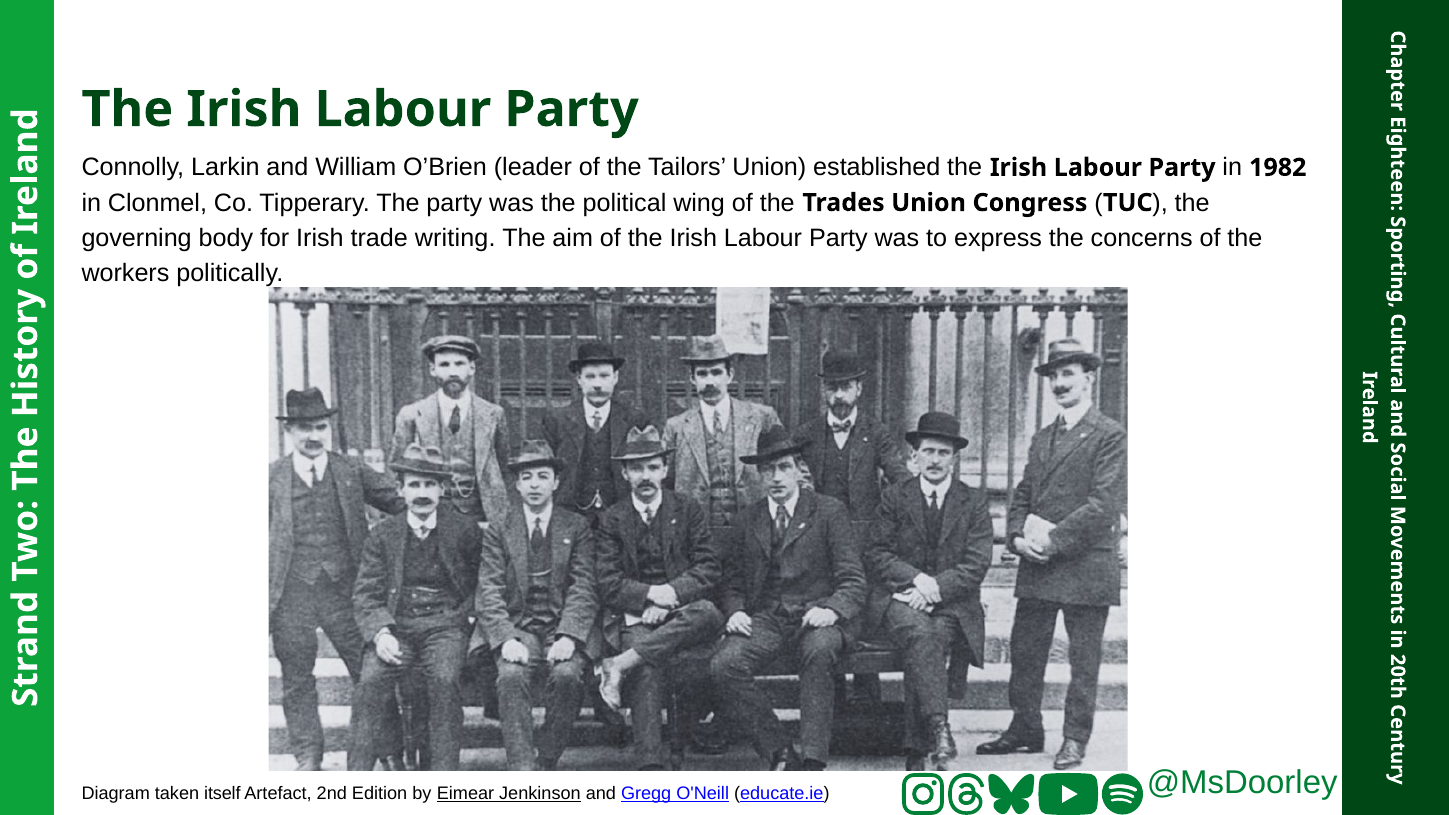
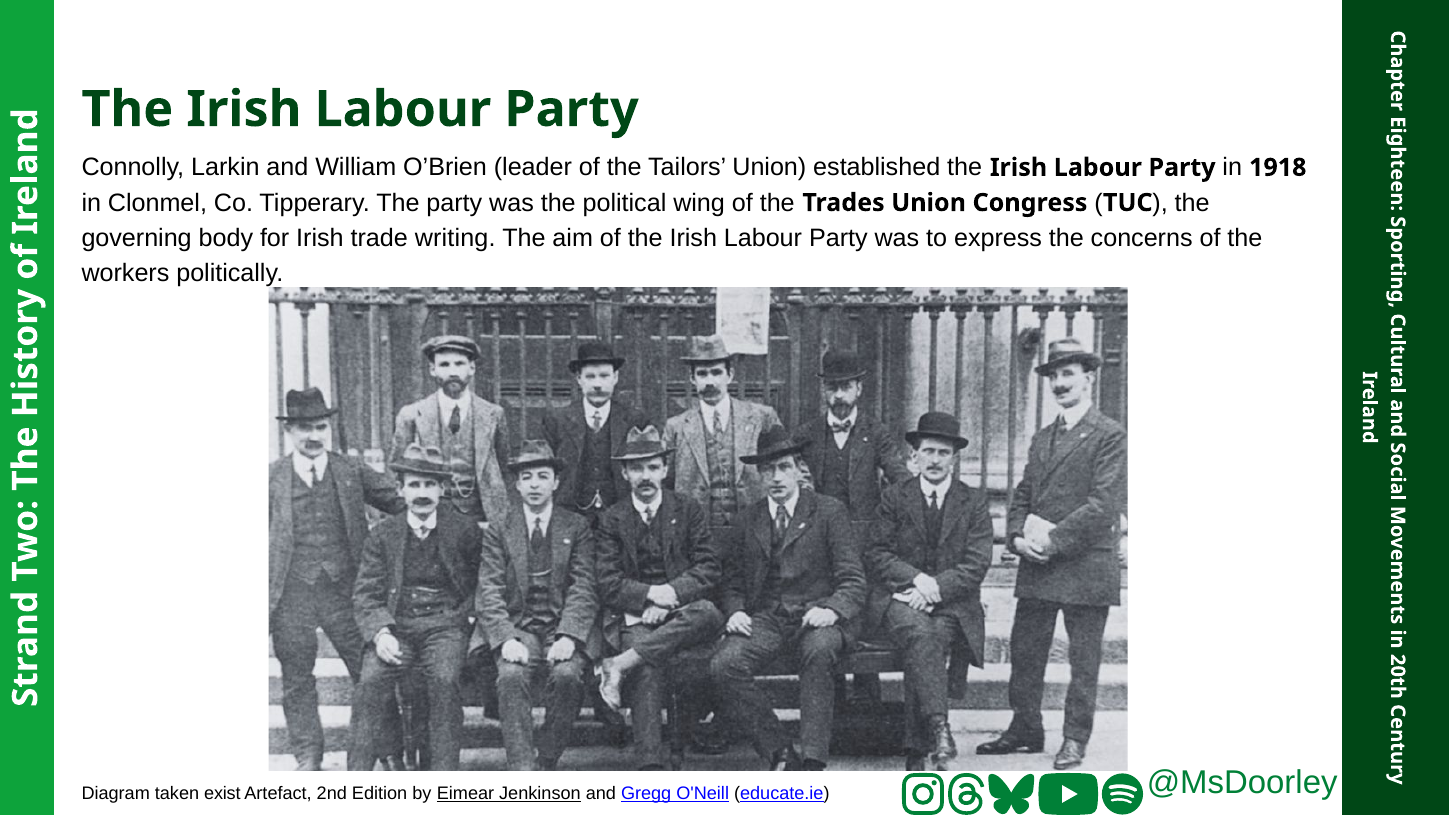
1982: 1982 -> 1918
itself: itself -> exist
